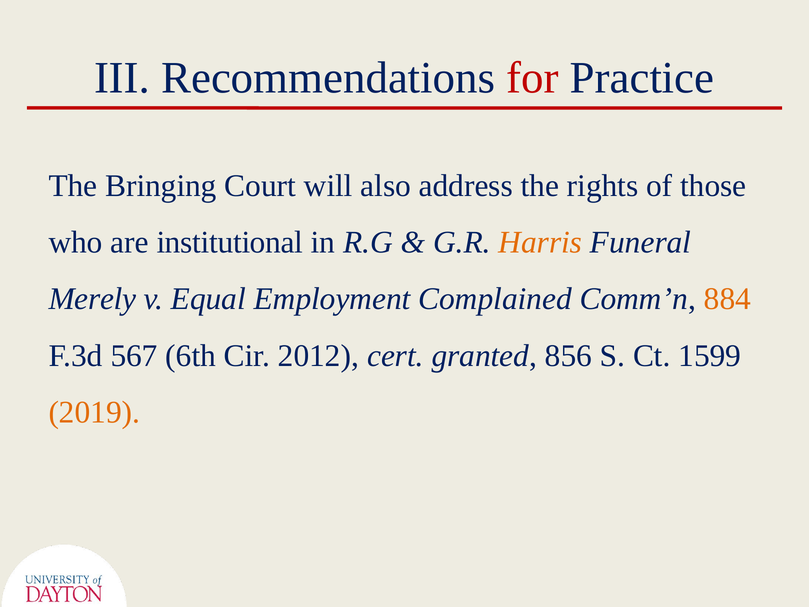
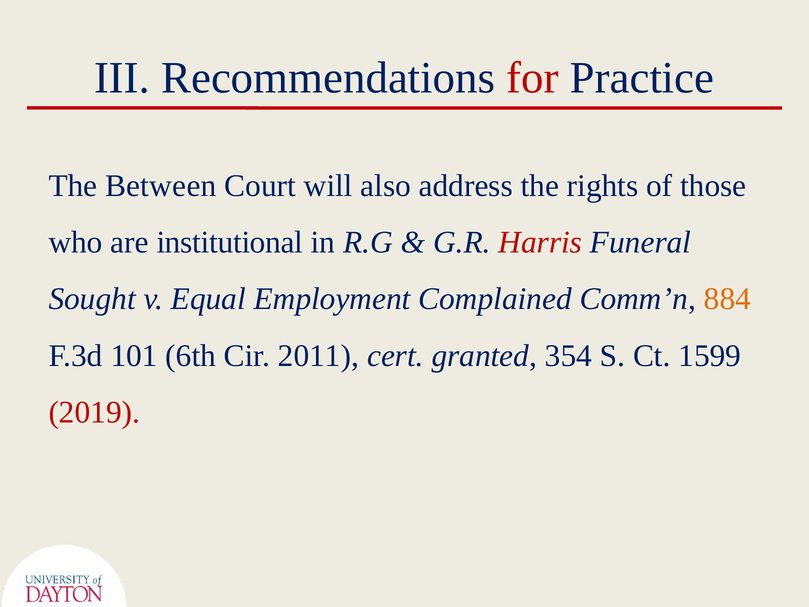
Bringing: Bringing -> Between
Harris colour: orange -> red
Merely: Merely -> Sought
567: 567 -> 101
2012: 2012 -> 2011
856: 856 -> 354
2019 colour: orange -> red
